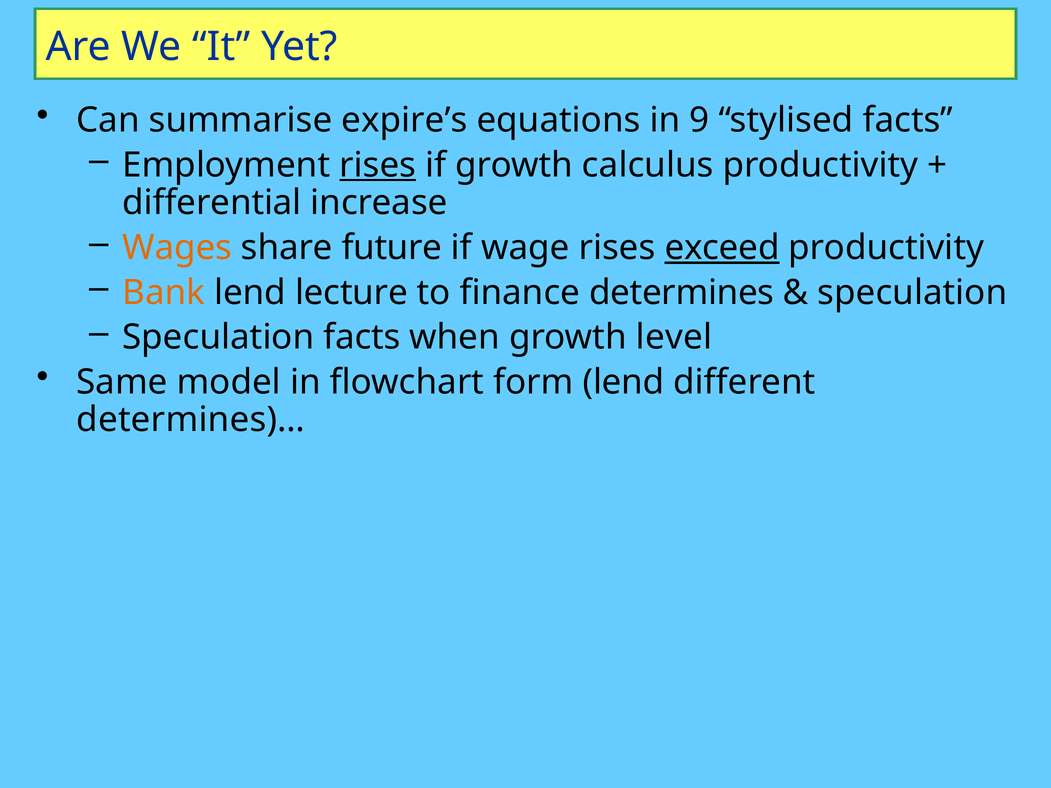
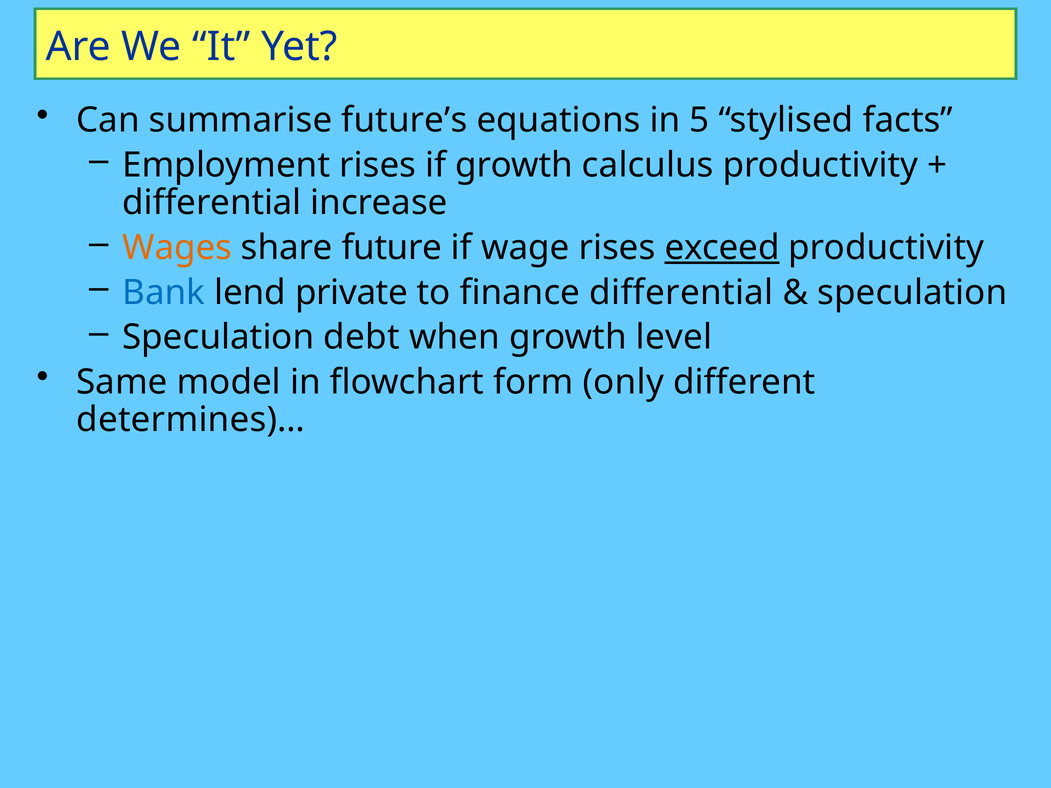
expire’s: expire’s -> future’s
9: 9 -> 5
rises at (378, 165) underline: present -> none
Bank colour: orange -> blue
lecture: lecture -> private
finance determines: determines -> differential
Speculation facts: facts -> debt
form lend: lend -> only
